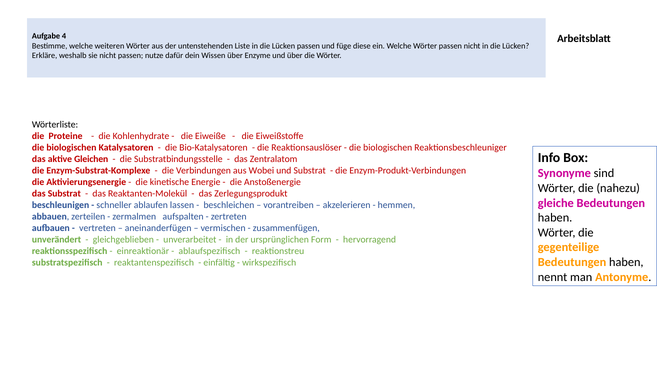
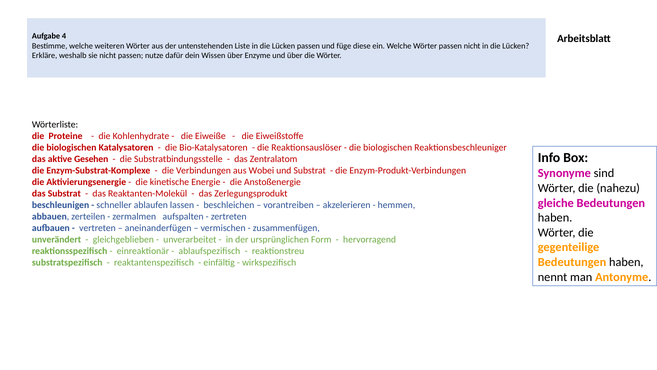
Gleichen: Gleichen -> Gesehen
